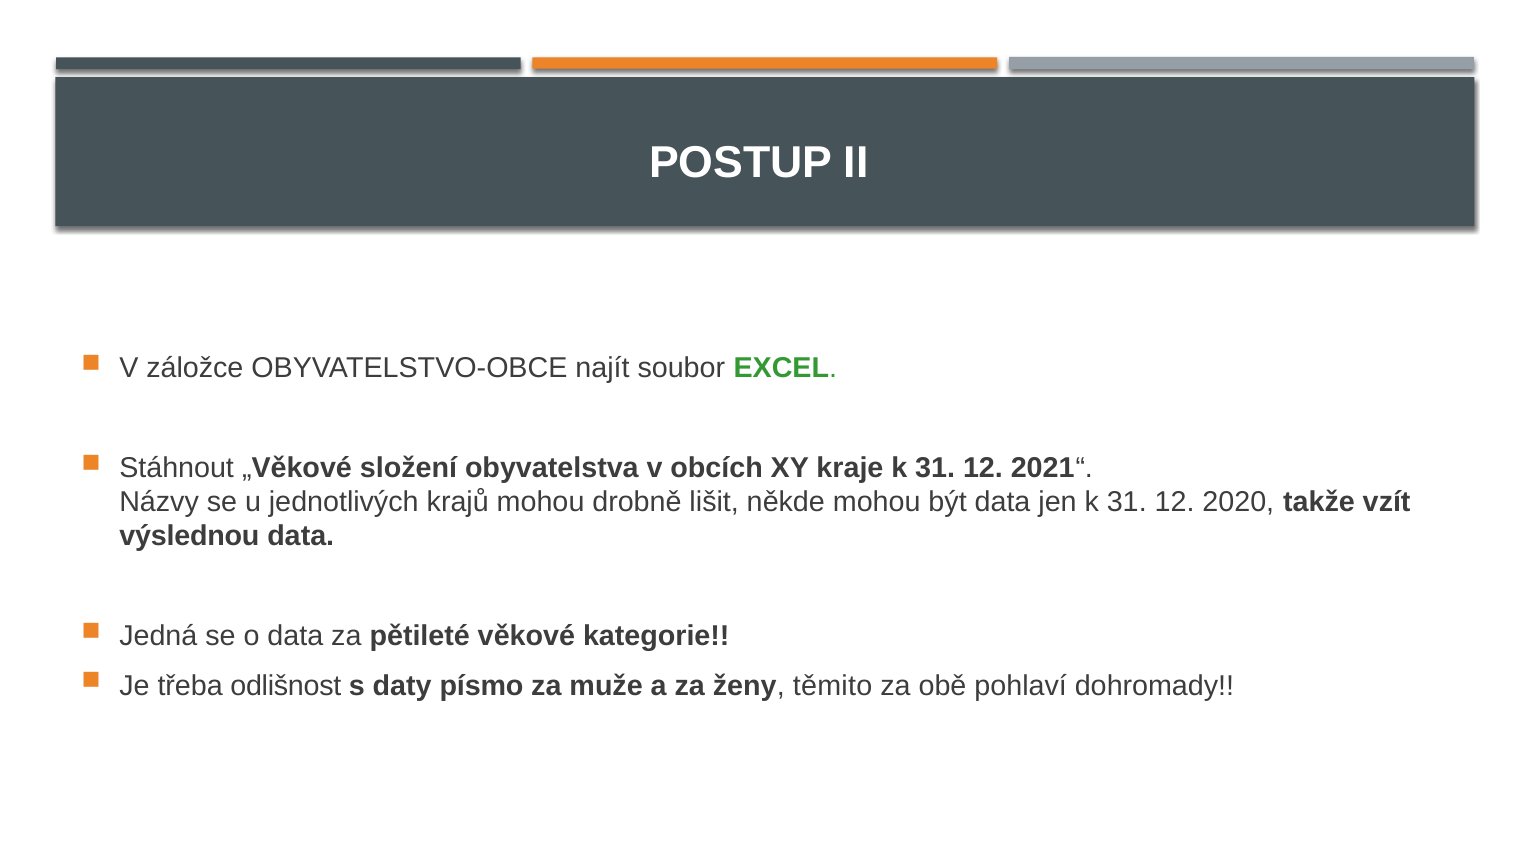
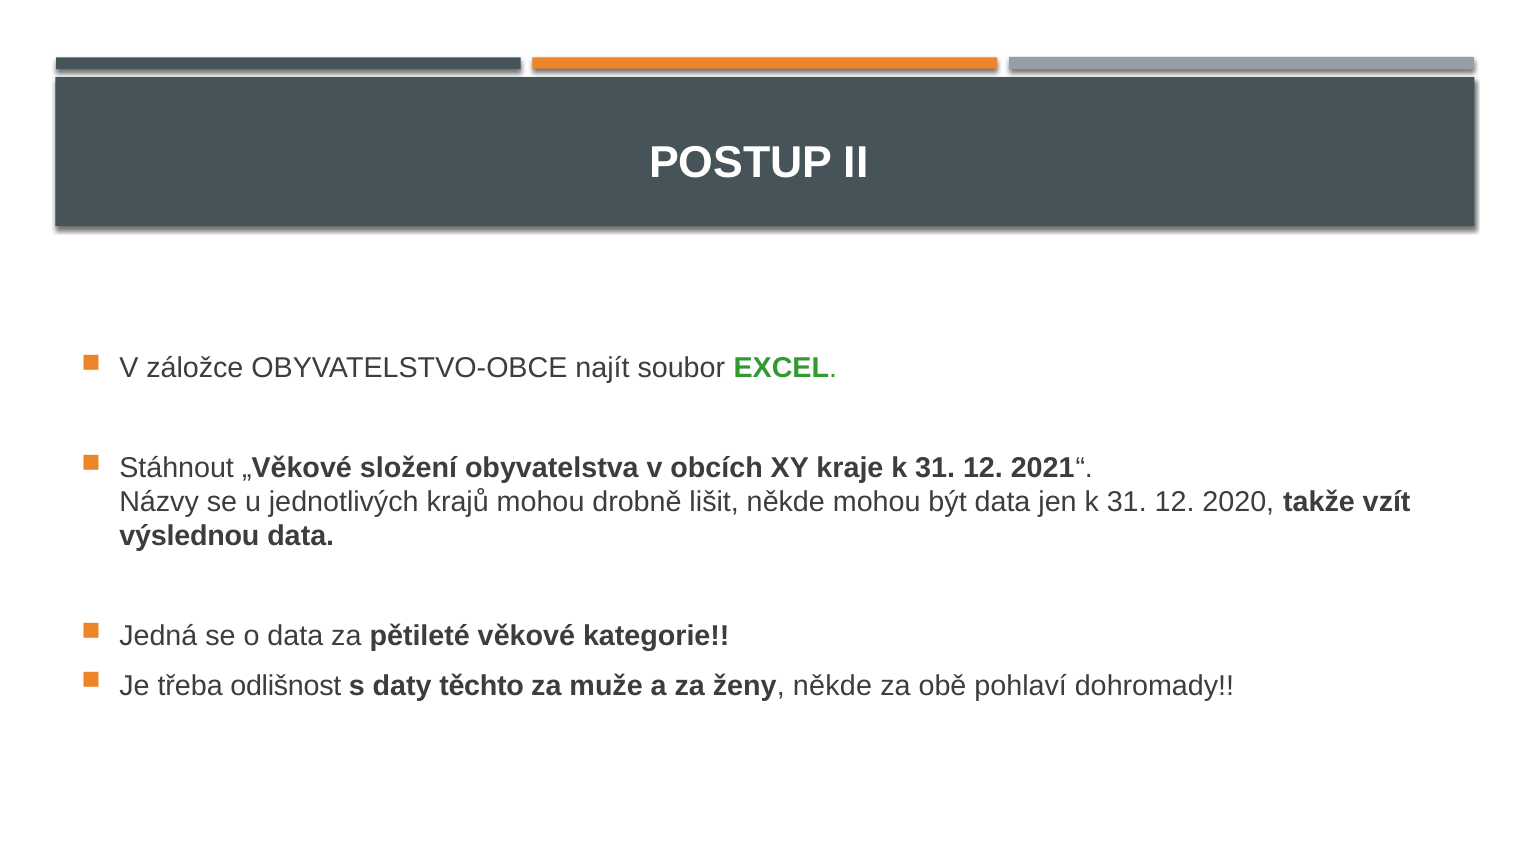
písmo: písmo -> těchto
ženy těmito: těmito -> někde
